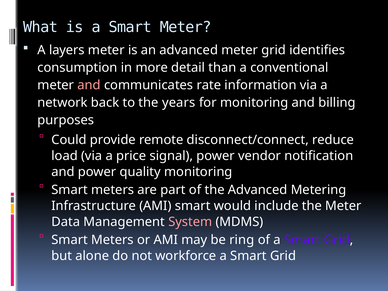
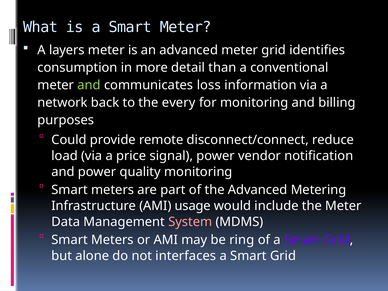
and at (89, 85) colour: pink -> light green
rate: rate -> loss
years: years -> every
AMI smart: smart -> usage
workforce: workforce -> interfaces
